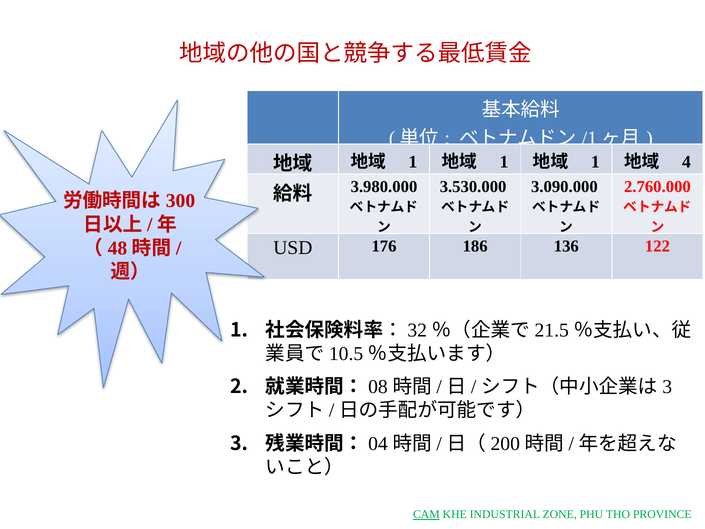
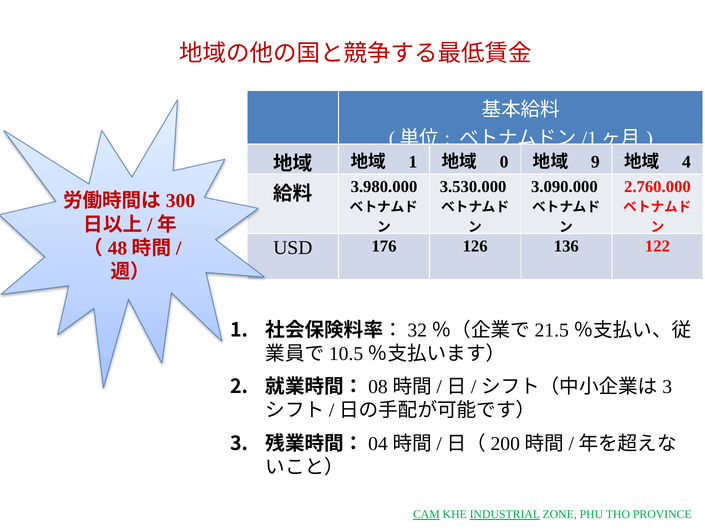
1 at (504, 162): 1 -> 0
1 at (595, 162): 1 -> 9
186: 186 -> 126
INDUSTRIAL underline: none -> present
